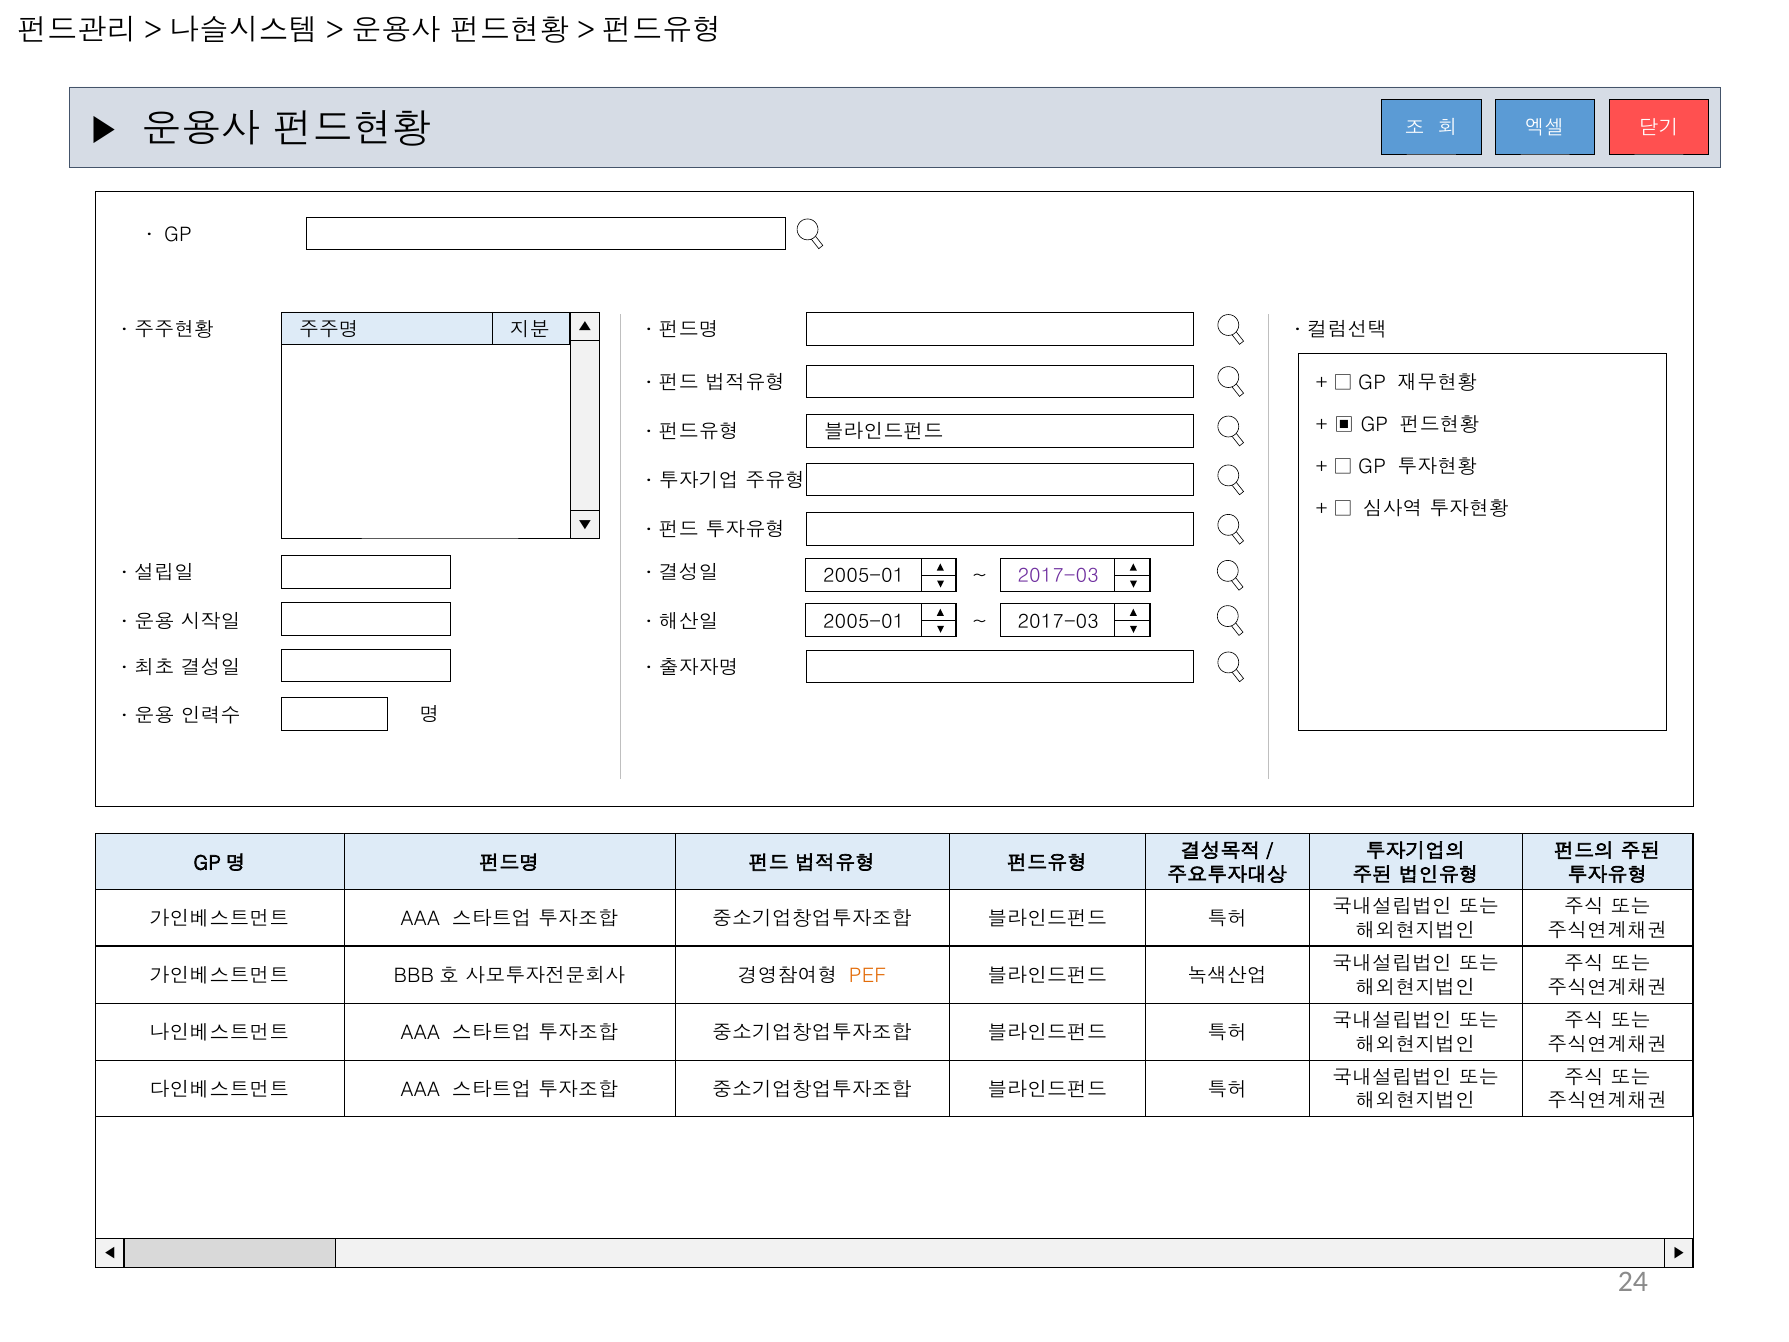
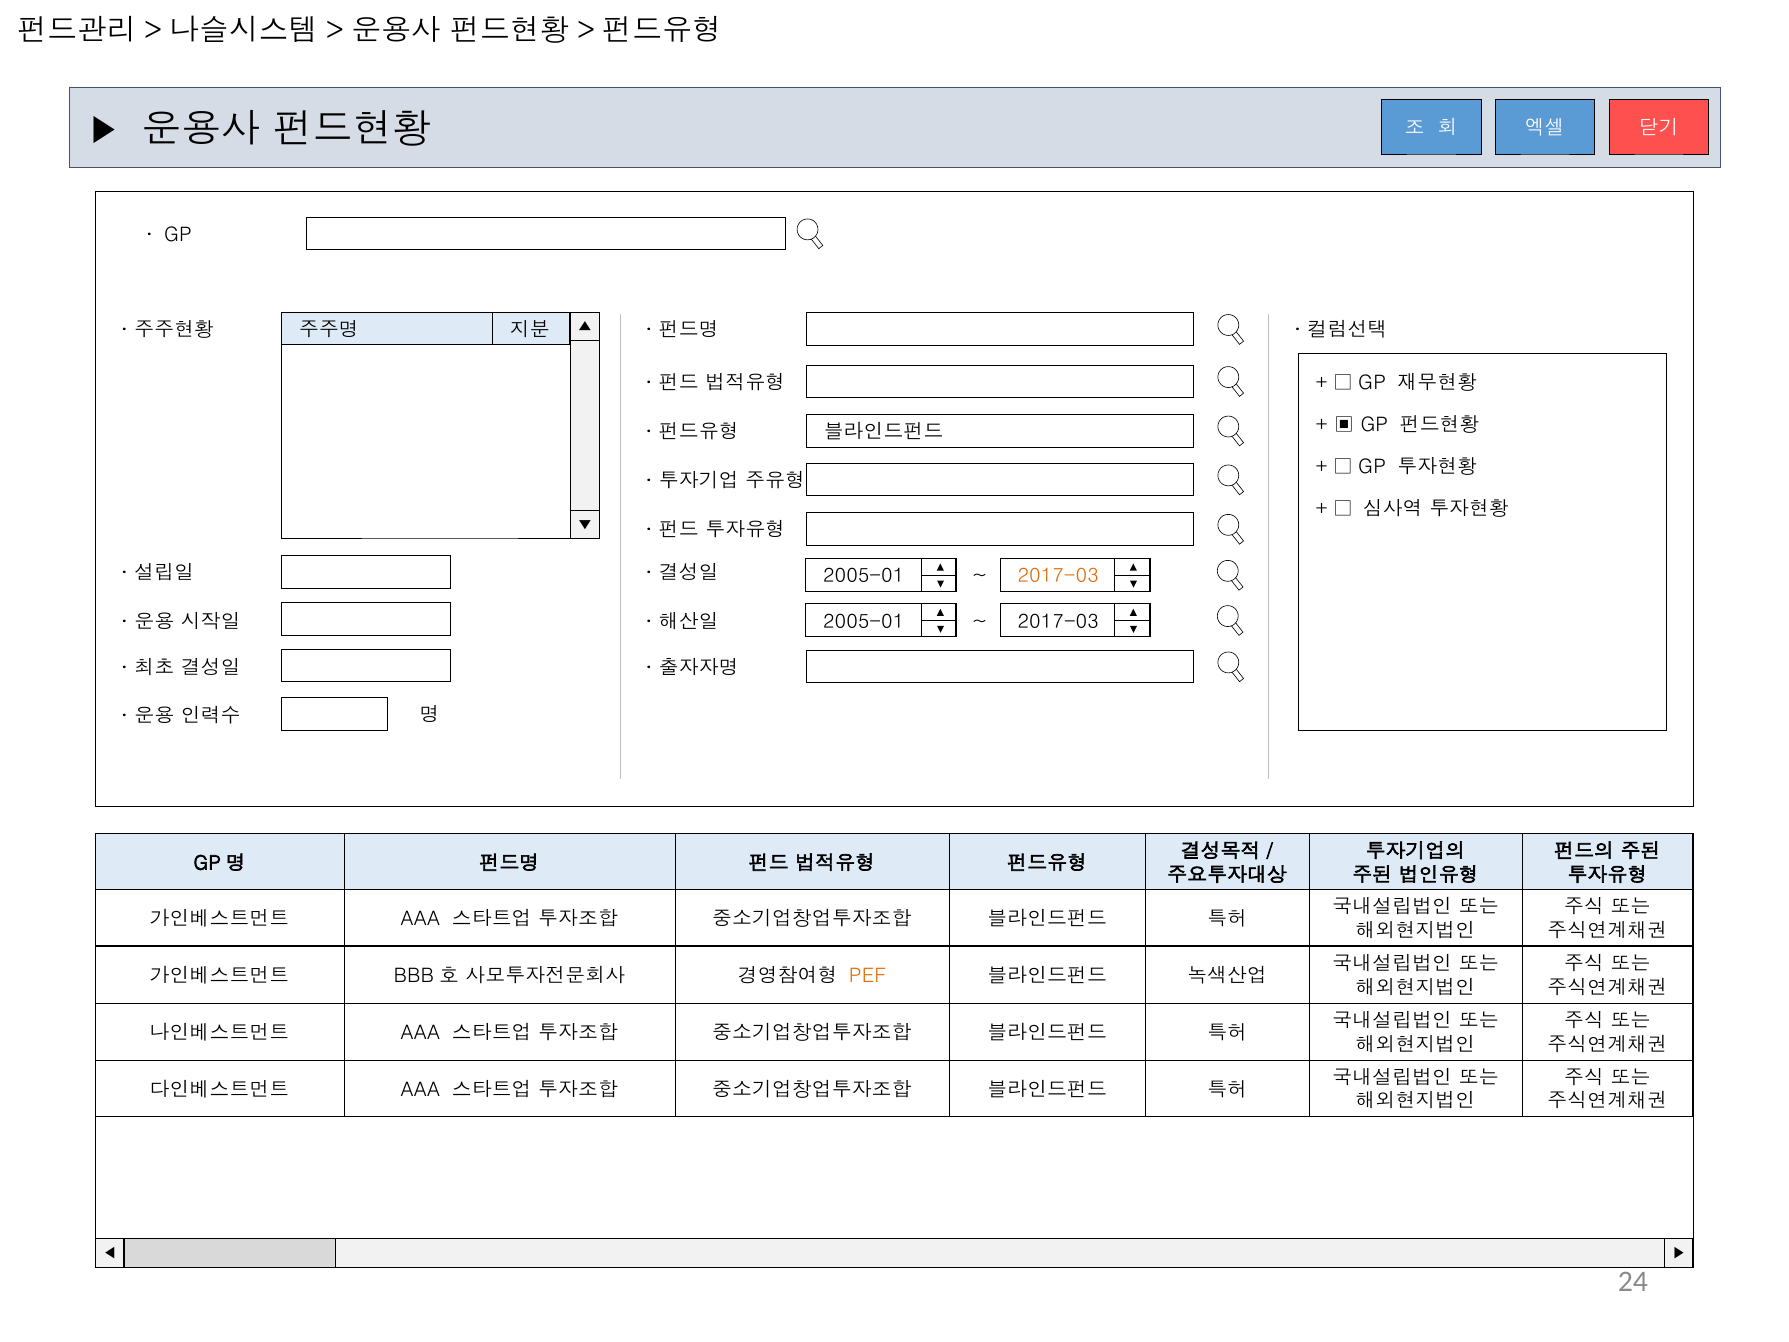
2017-03 at (1058, 576) colour: purple -> orange
